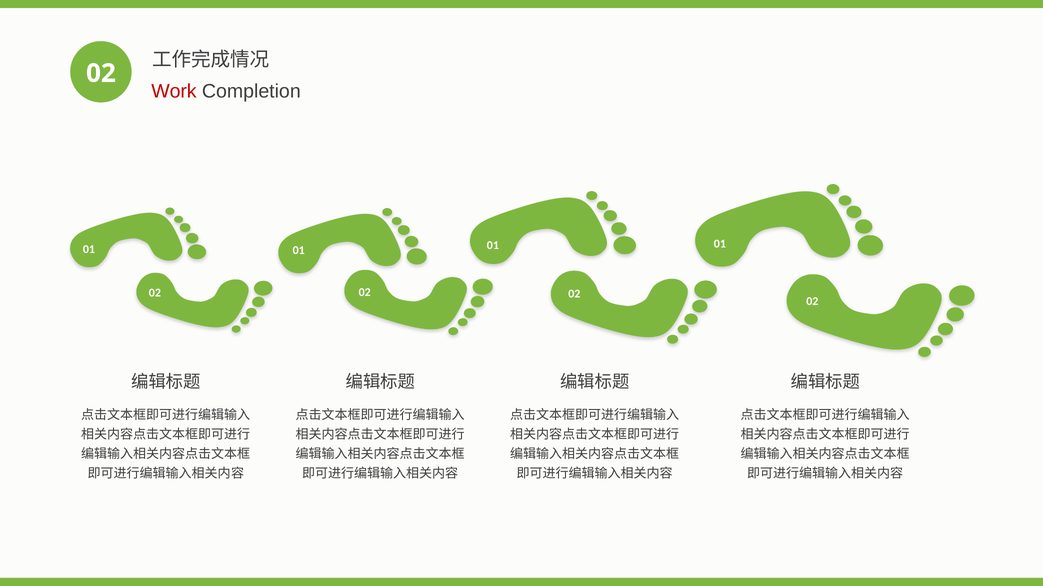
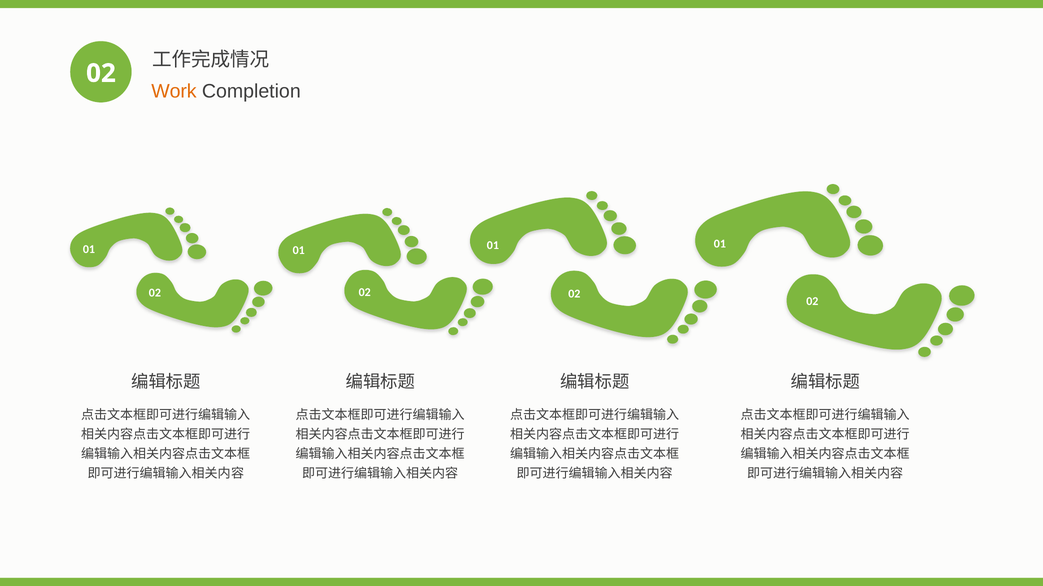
Work colour: red -> orange
